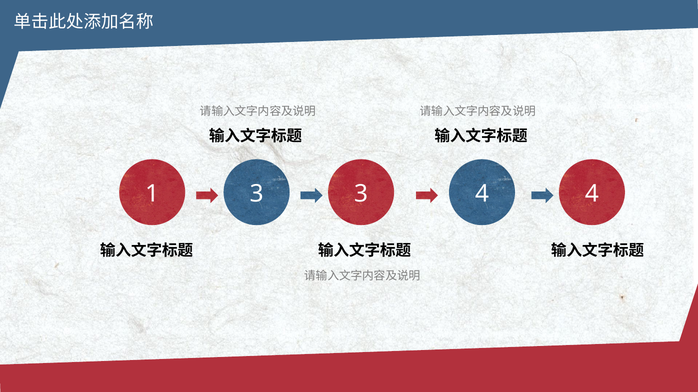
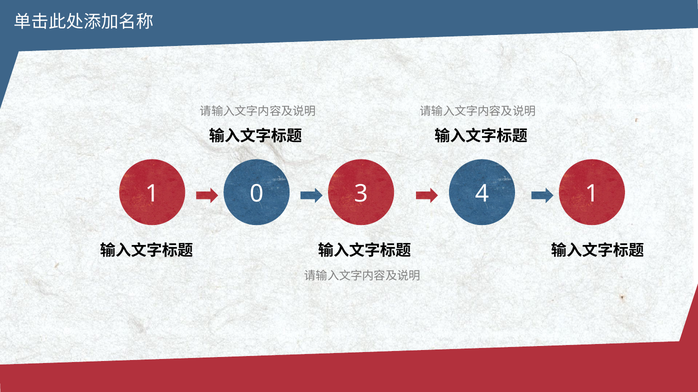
1 3: 3 -> 0
4 4: 4 -> 1
